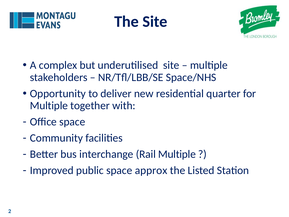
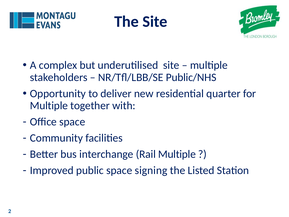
Space/NHS: Space/NHS -> Public/NHS
approx: approx -> signing
